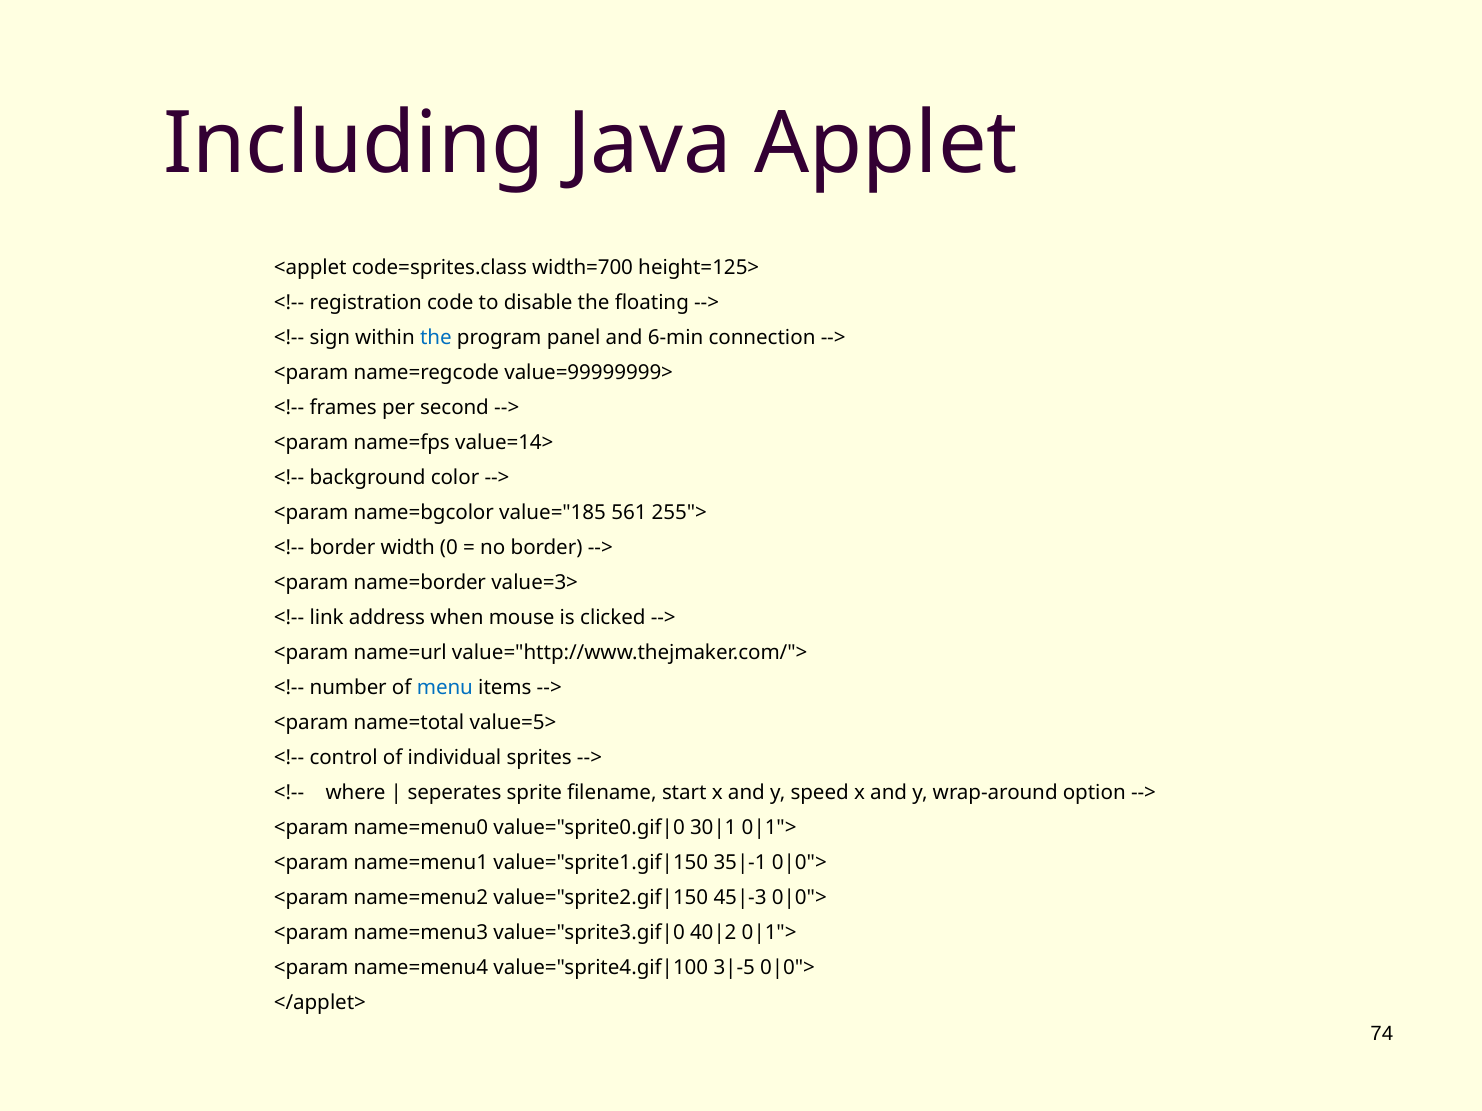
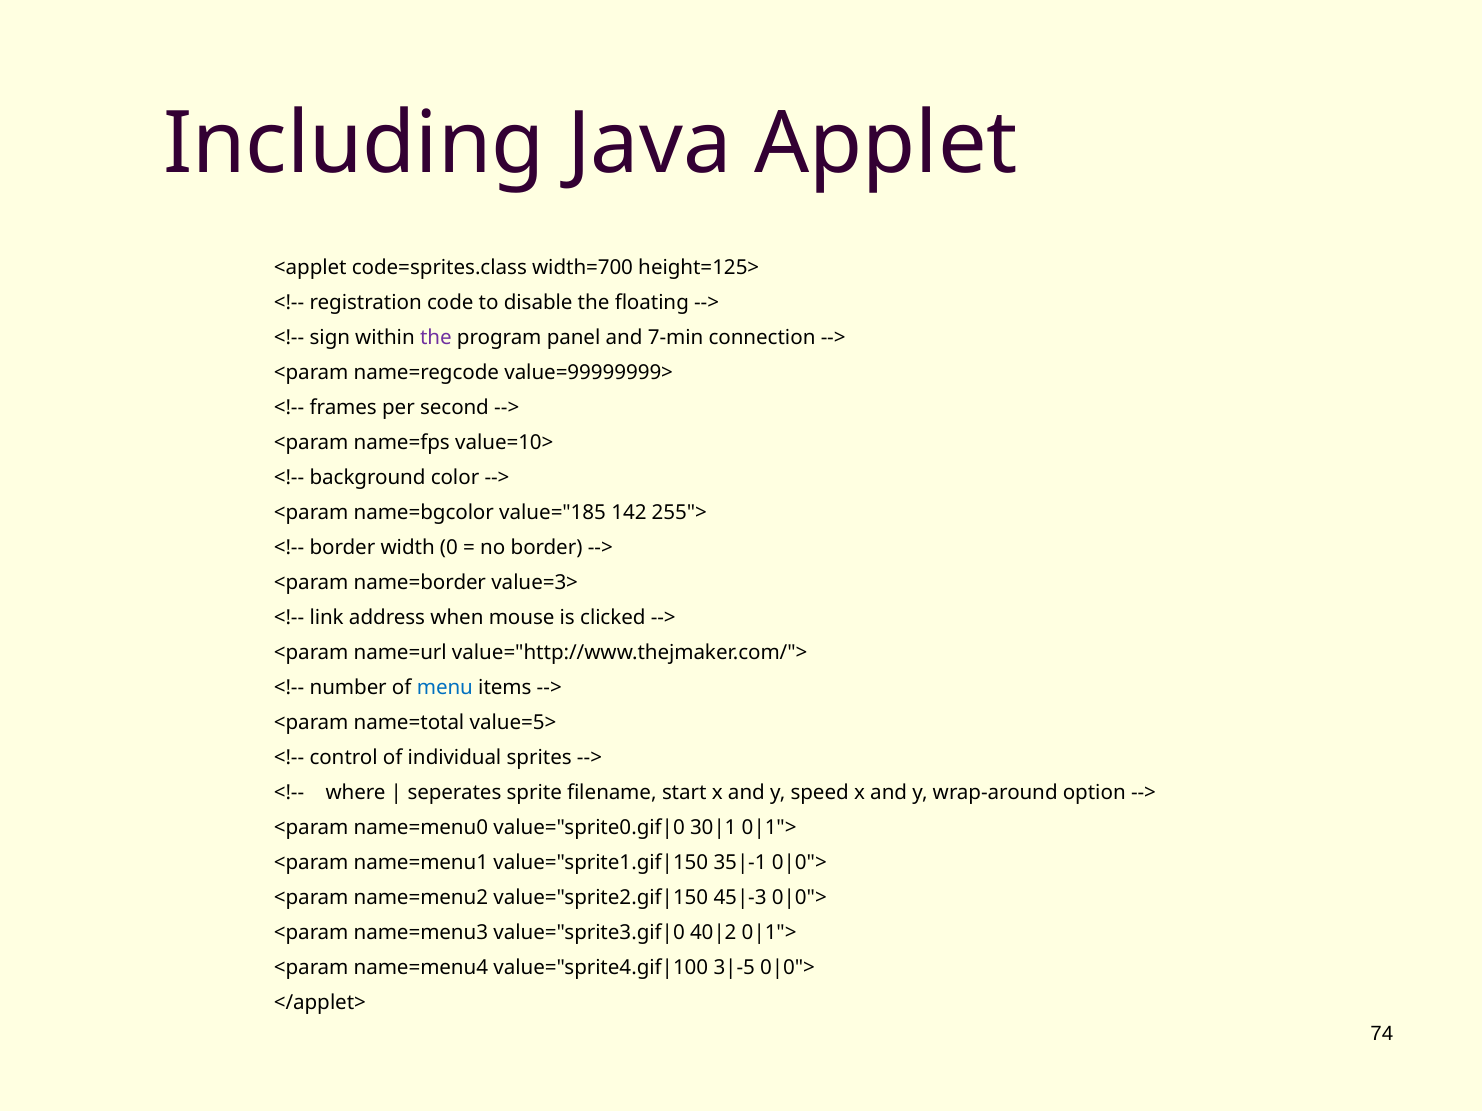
the at (436, 338) colour: blue -> purple
6-min: 6-min -> 7-min
value=14>: value=14> -> value=10>
561: 561 -> 142
